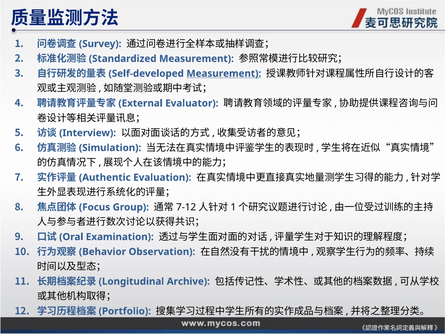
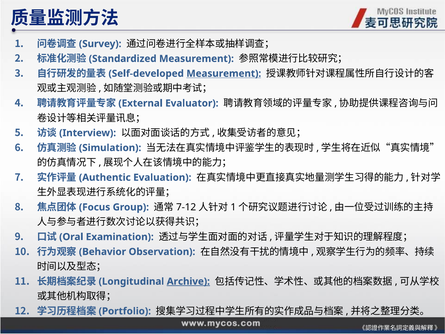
Archive underline: none -> present
